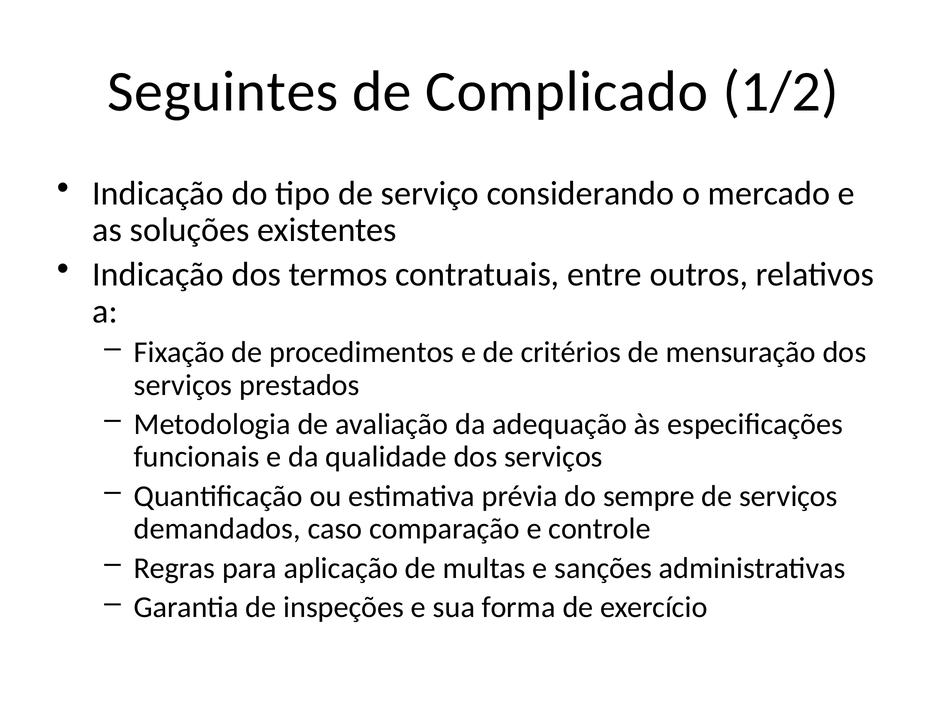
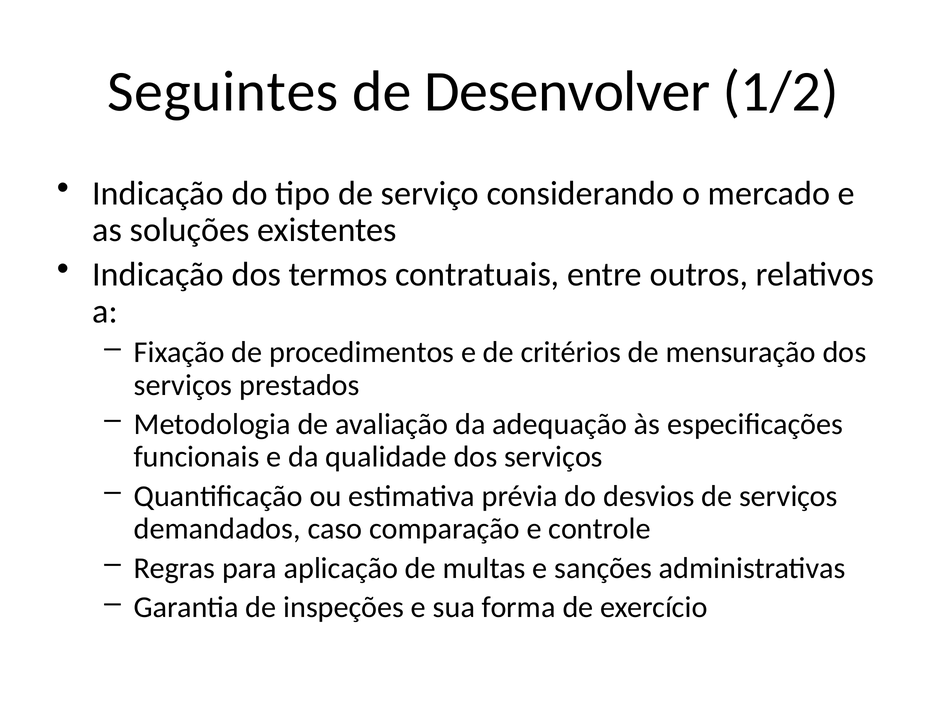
Complicado: Complicado -> Desenvolver
sempre: sempre -> desvios
